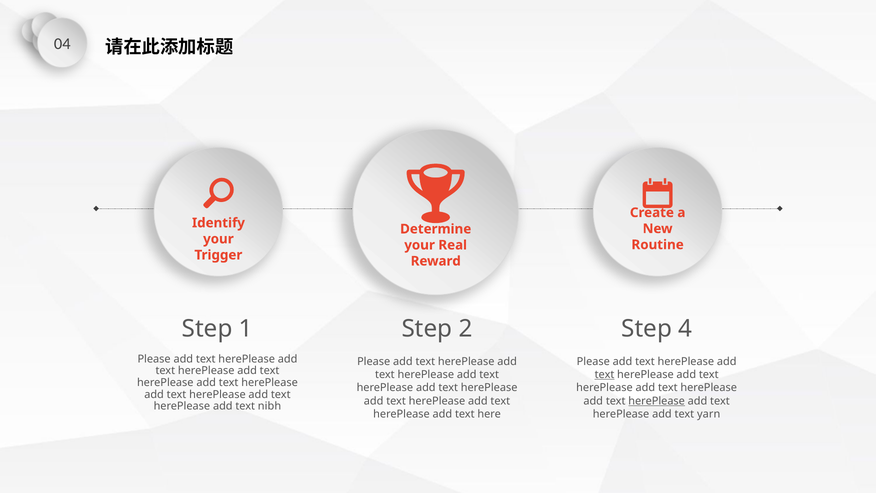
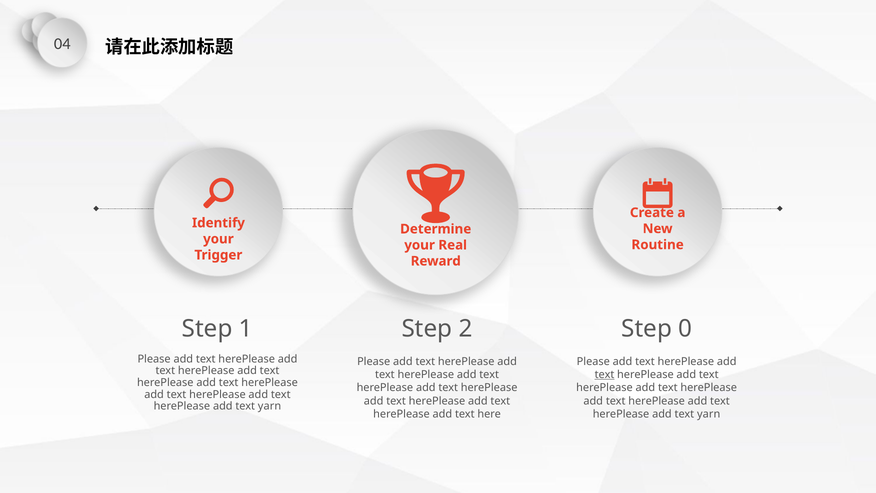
4: 4 -> 0
herePlease at (657, 401) underline: present -> none
nibh at (270, 406): nibh -> yarn
